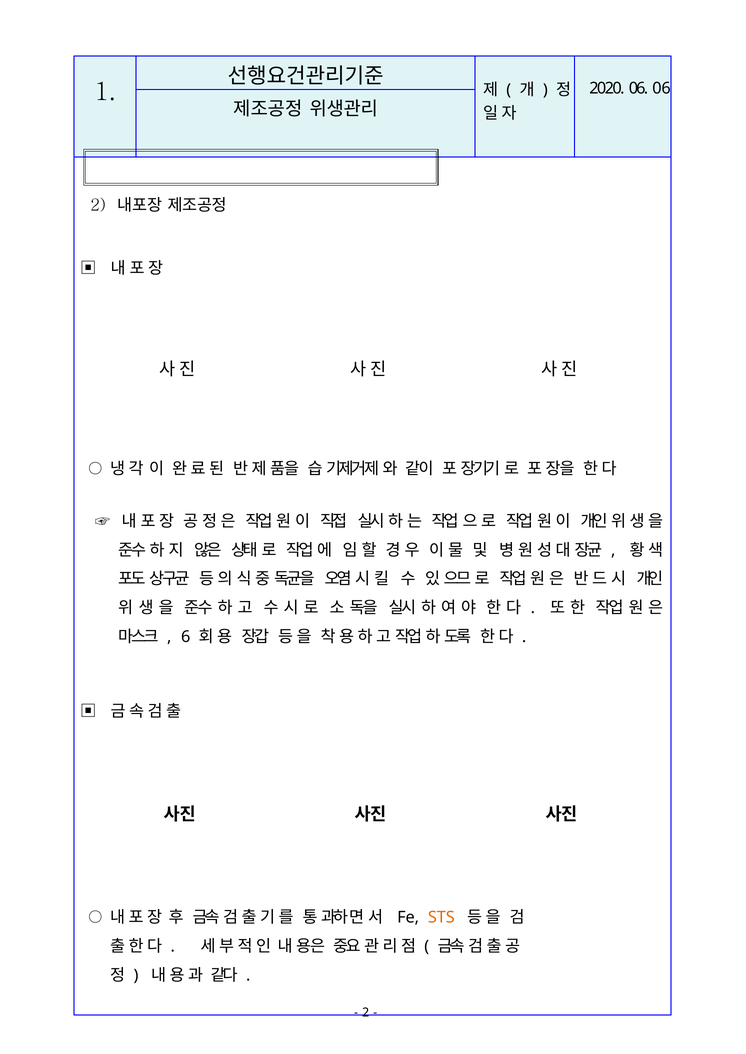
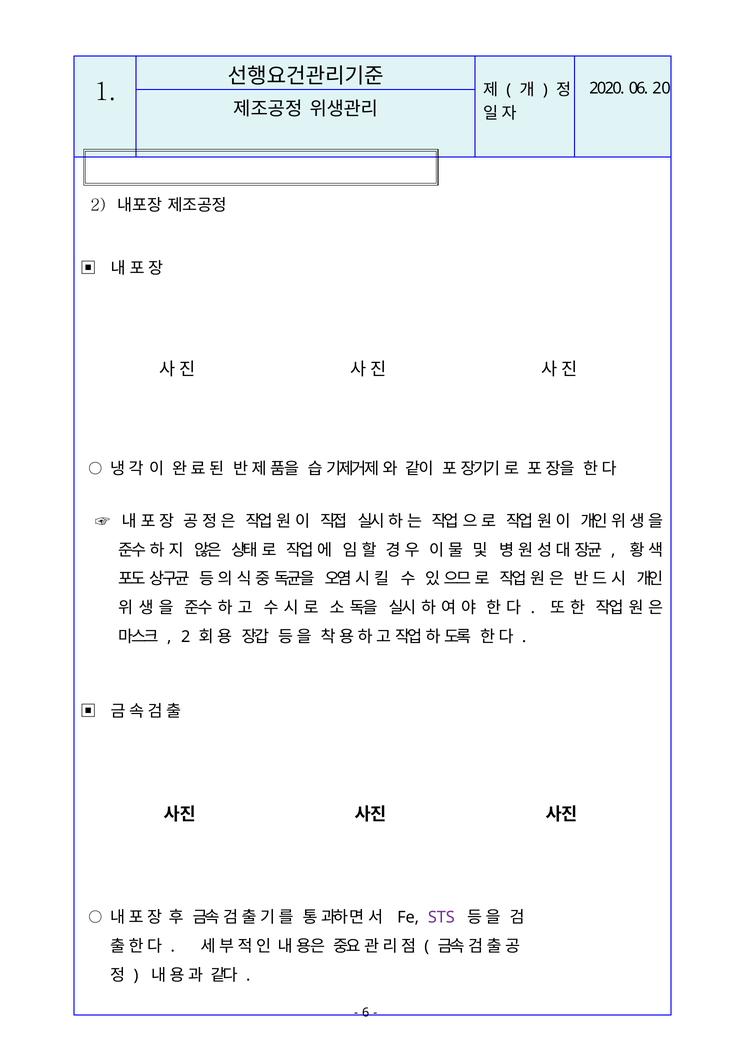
06 06: 06 -> 20
6 at (186, 637): 6 -> 2
STS colour: orange -> purple
2 at (366, 1013): 2 -> 6
